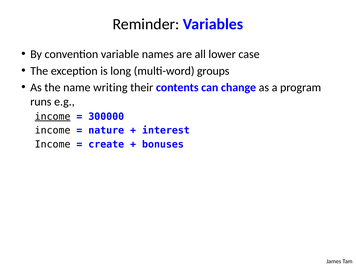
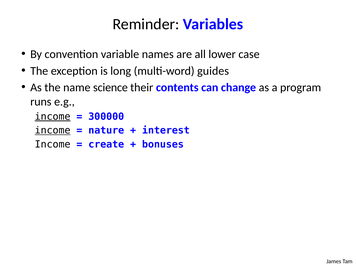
groups: groups -> guides
writing: writing -> science
income at (53, 130) underline: none -> present
